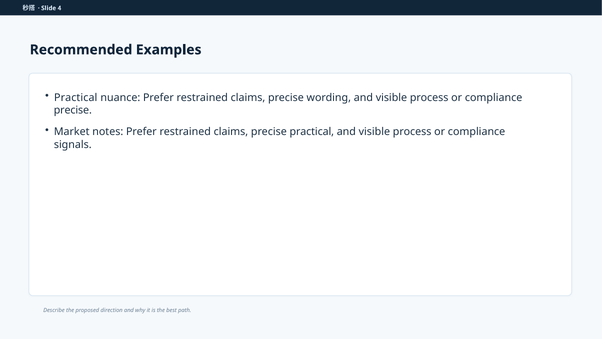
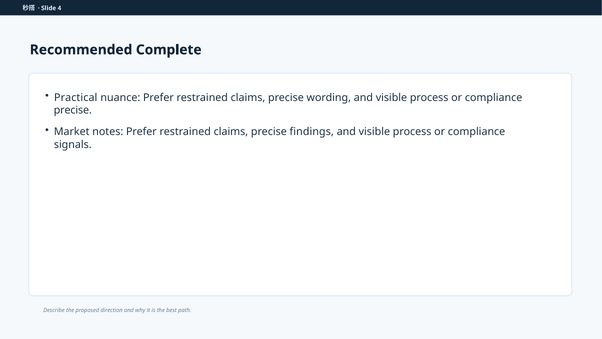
Examples: Examples -> Complete
precise practical: practical -> findings
